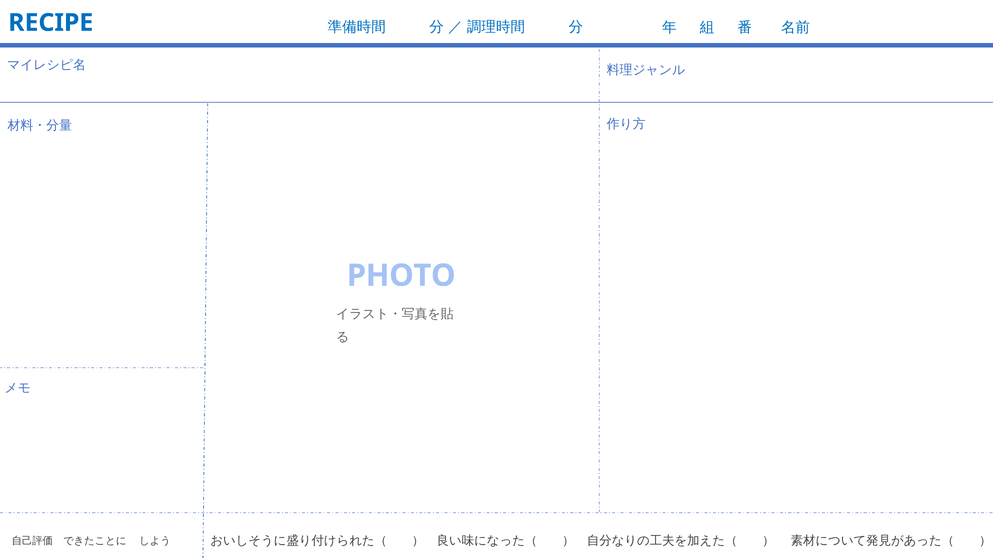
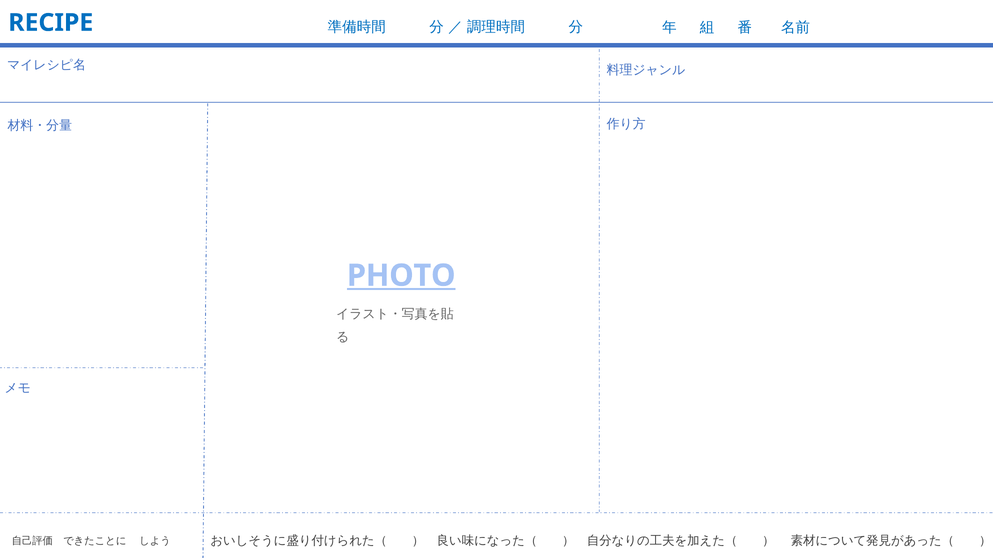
PHOTO underline: none -> present
